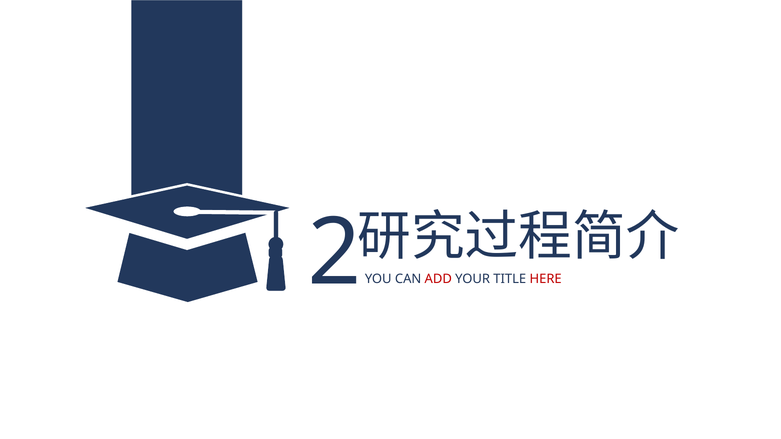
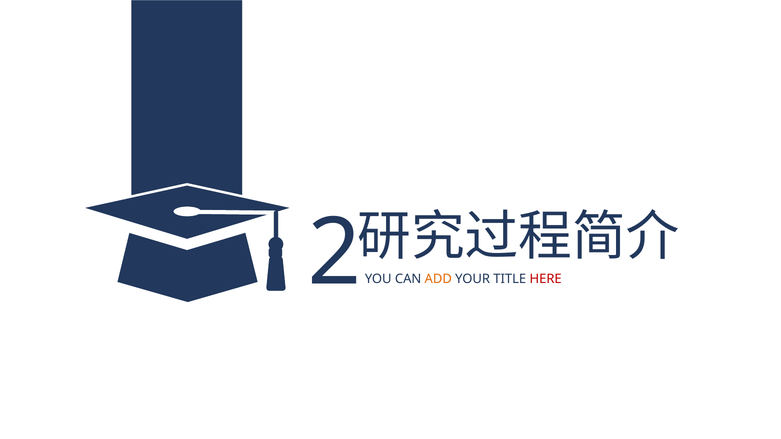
ADD colour: red -> orange
